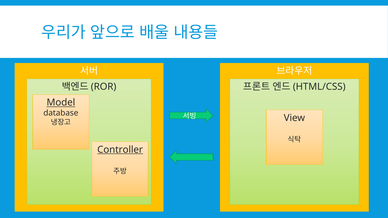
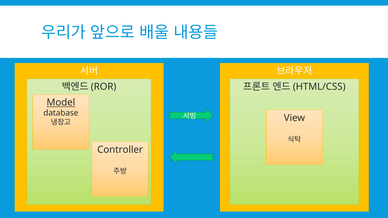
Controller underline: present -> none
